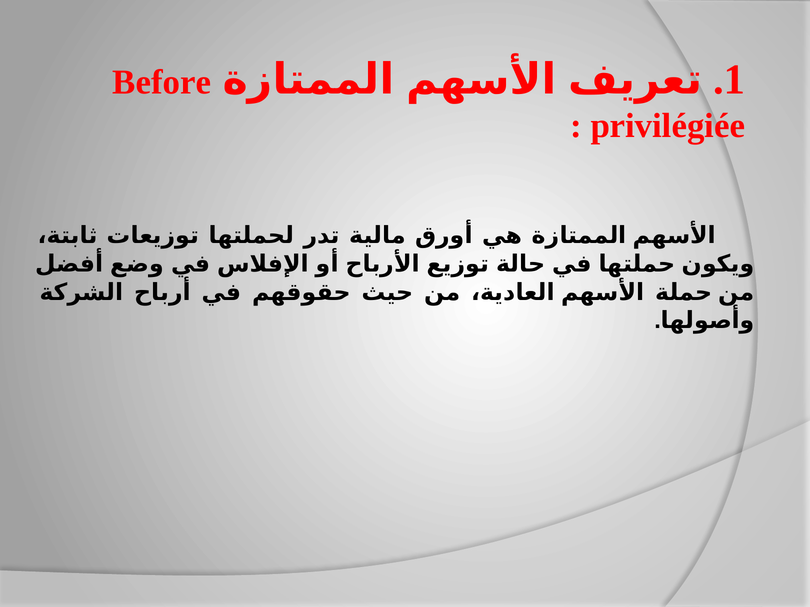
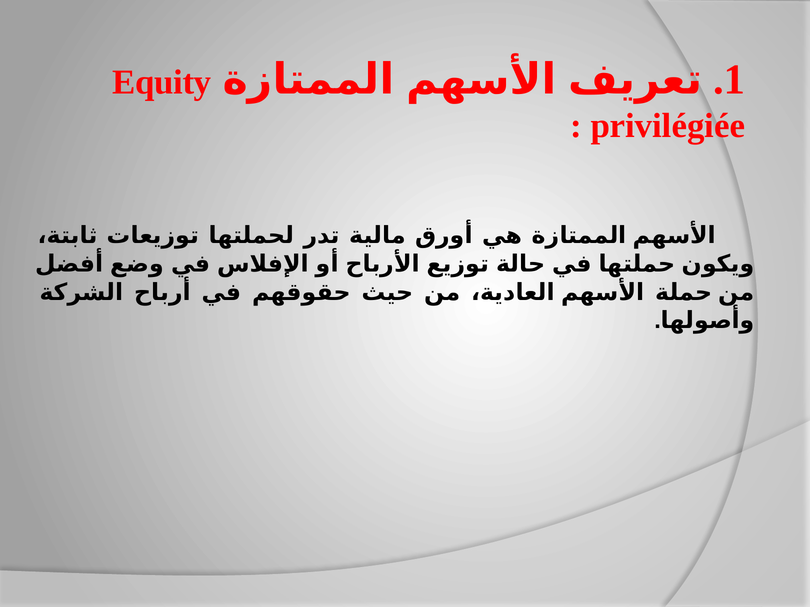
Before: Before -> Equity
